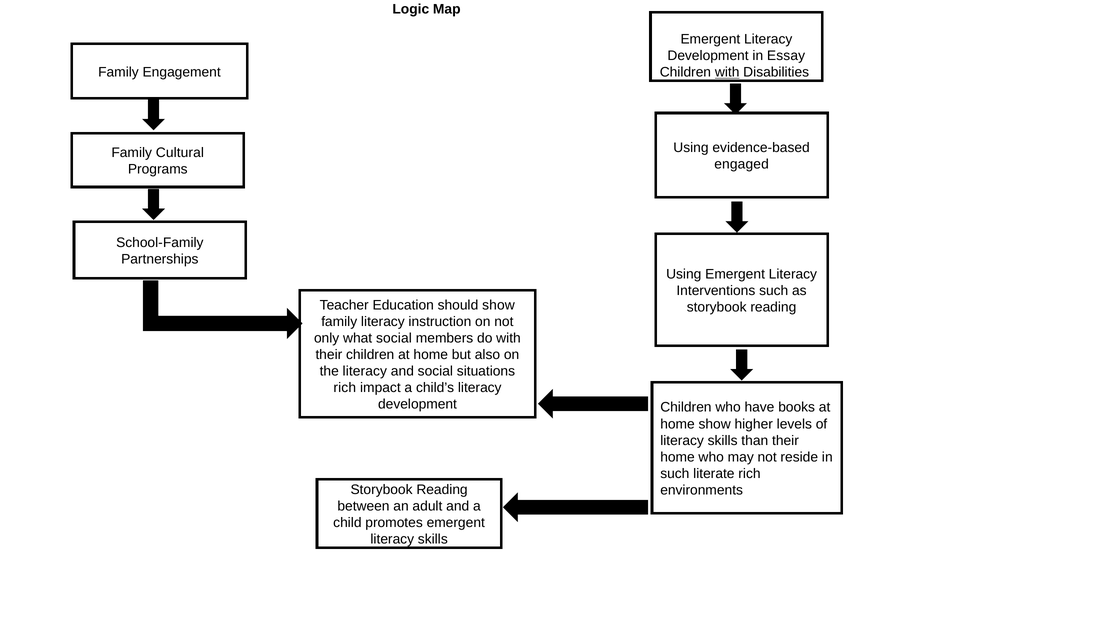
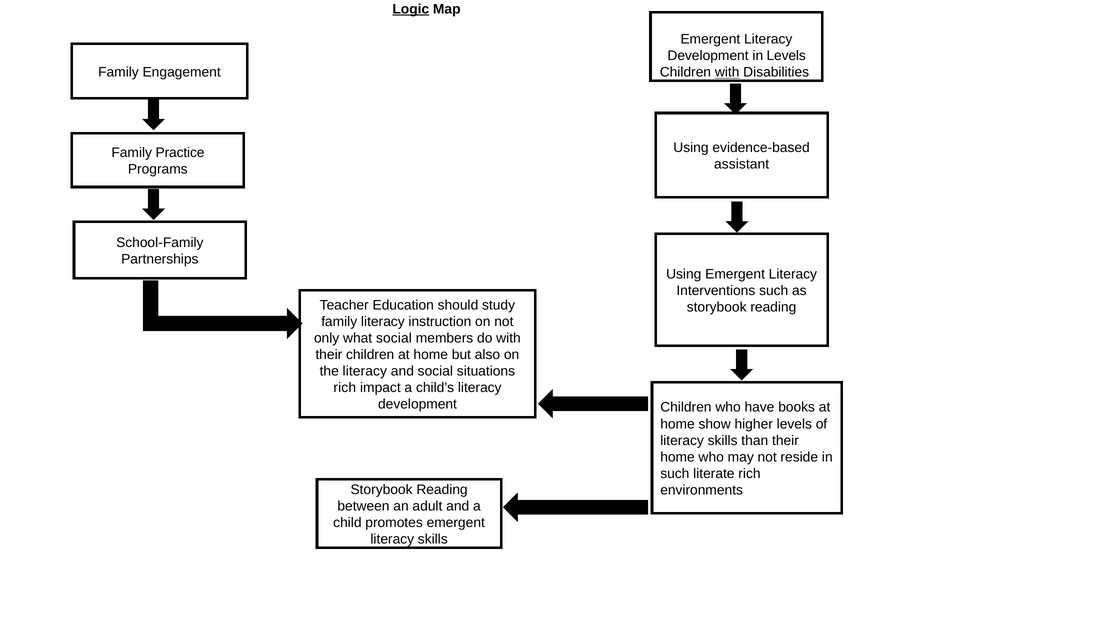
Logic underline: none -> present
in Essay: Essay -> Levels
Cultural: Cultural -> Practice
engaged: engaged -> assistant
should show: show -> study
